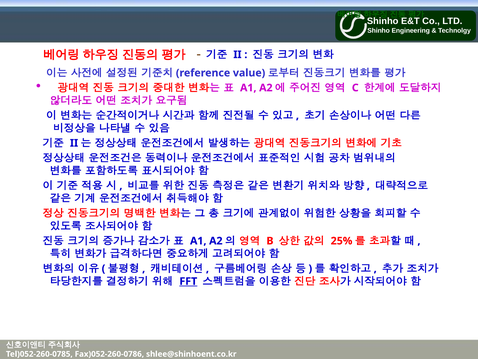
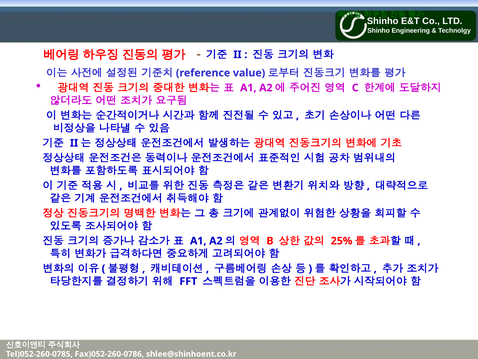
FFT underline: present -> none
